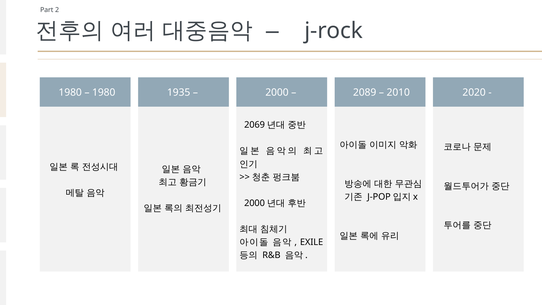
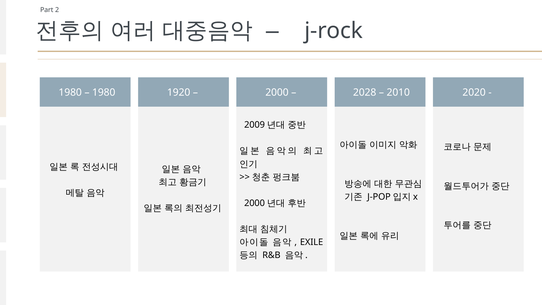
1935: 1935 -> 1920
2089: 2089 -> 2028
2069: 2069 -> 2009
